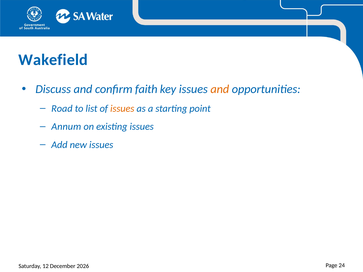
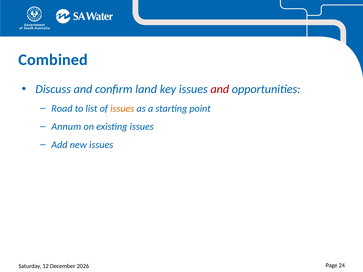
Wakefield: Wakefield -> Combined
faith: faith -> land
and at (220, 89) colour: orange -> red
